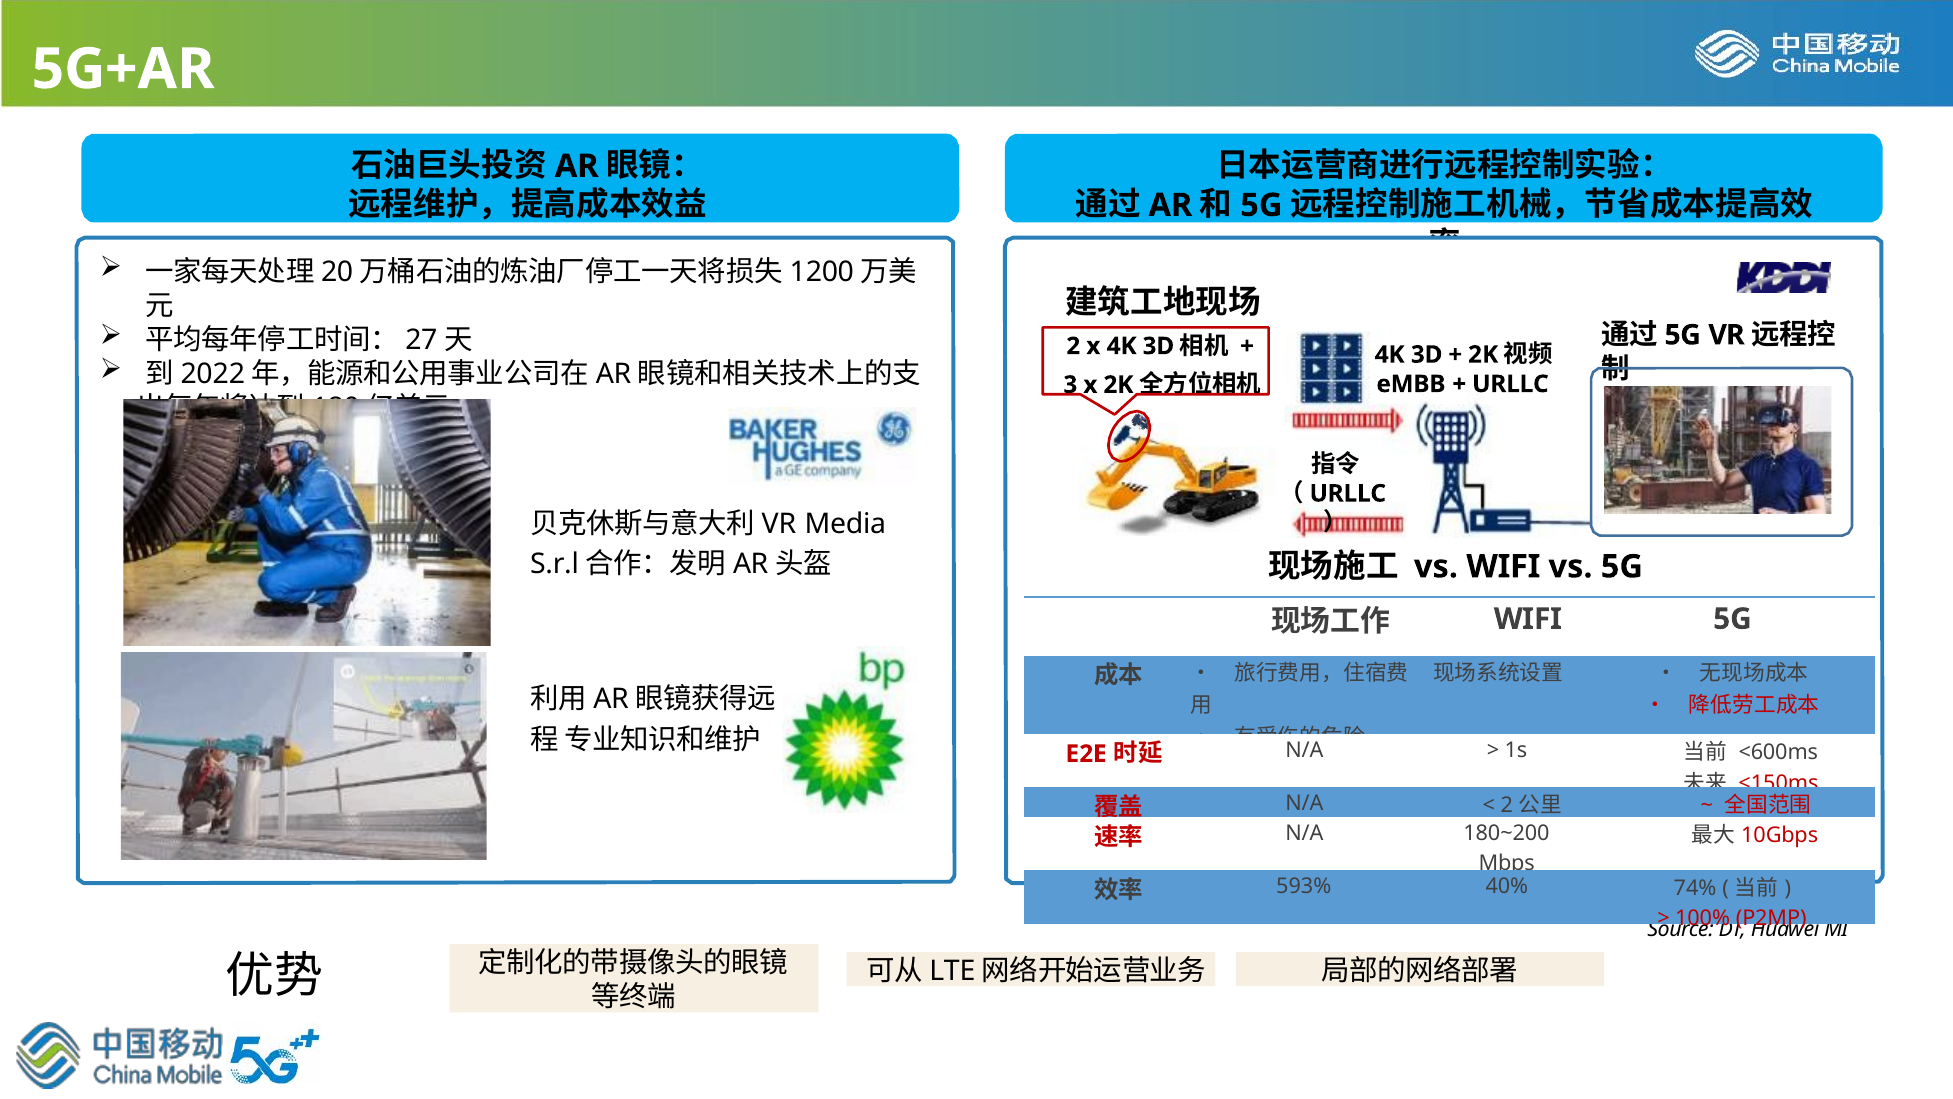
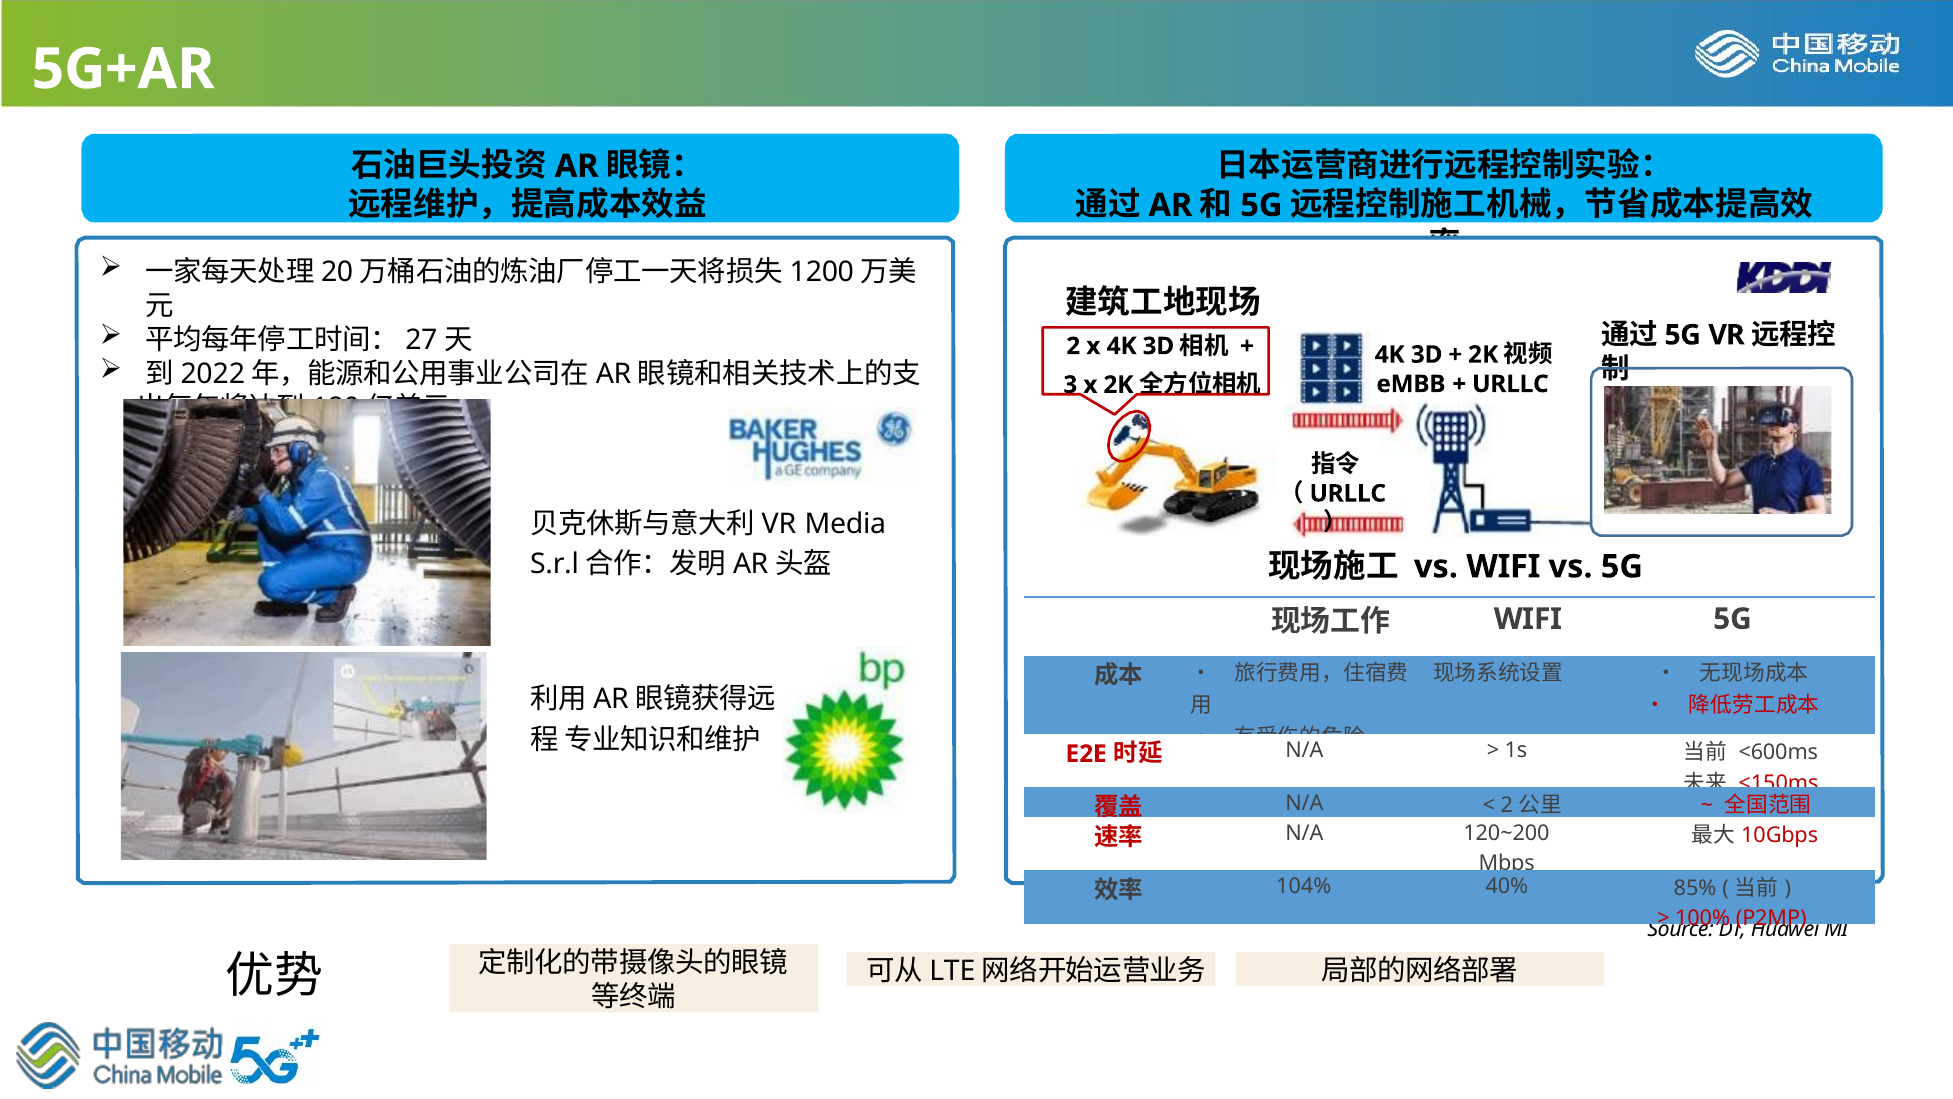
180~200: 180~200 -> 120~200
593%: 593% -> 104%
74%: 74% -> 85%
